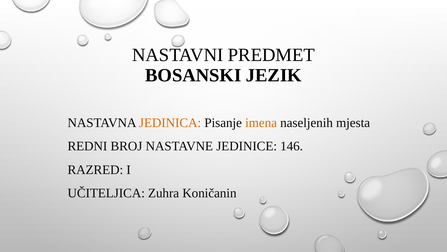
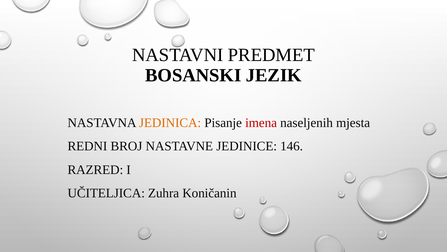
imena colour: orange -> red
